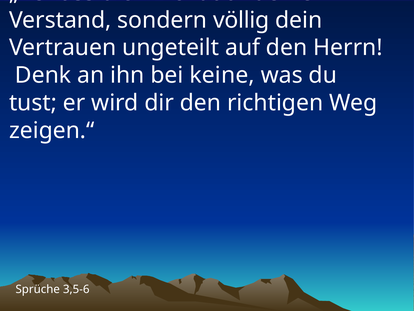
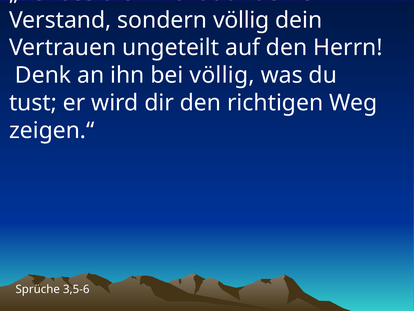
bei keine: keine -> völlig
